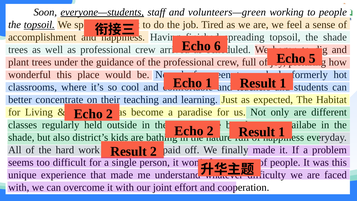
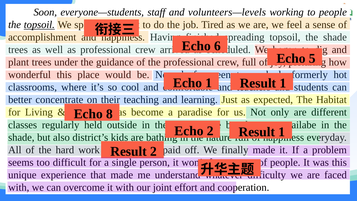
everyone—students underline: present -> none
volunteers—green: volunteers—green -> volunteers—levels
2 at (110, 114): 2 -> 8
